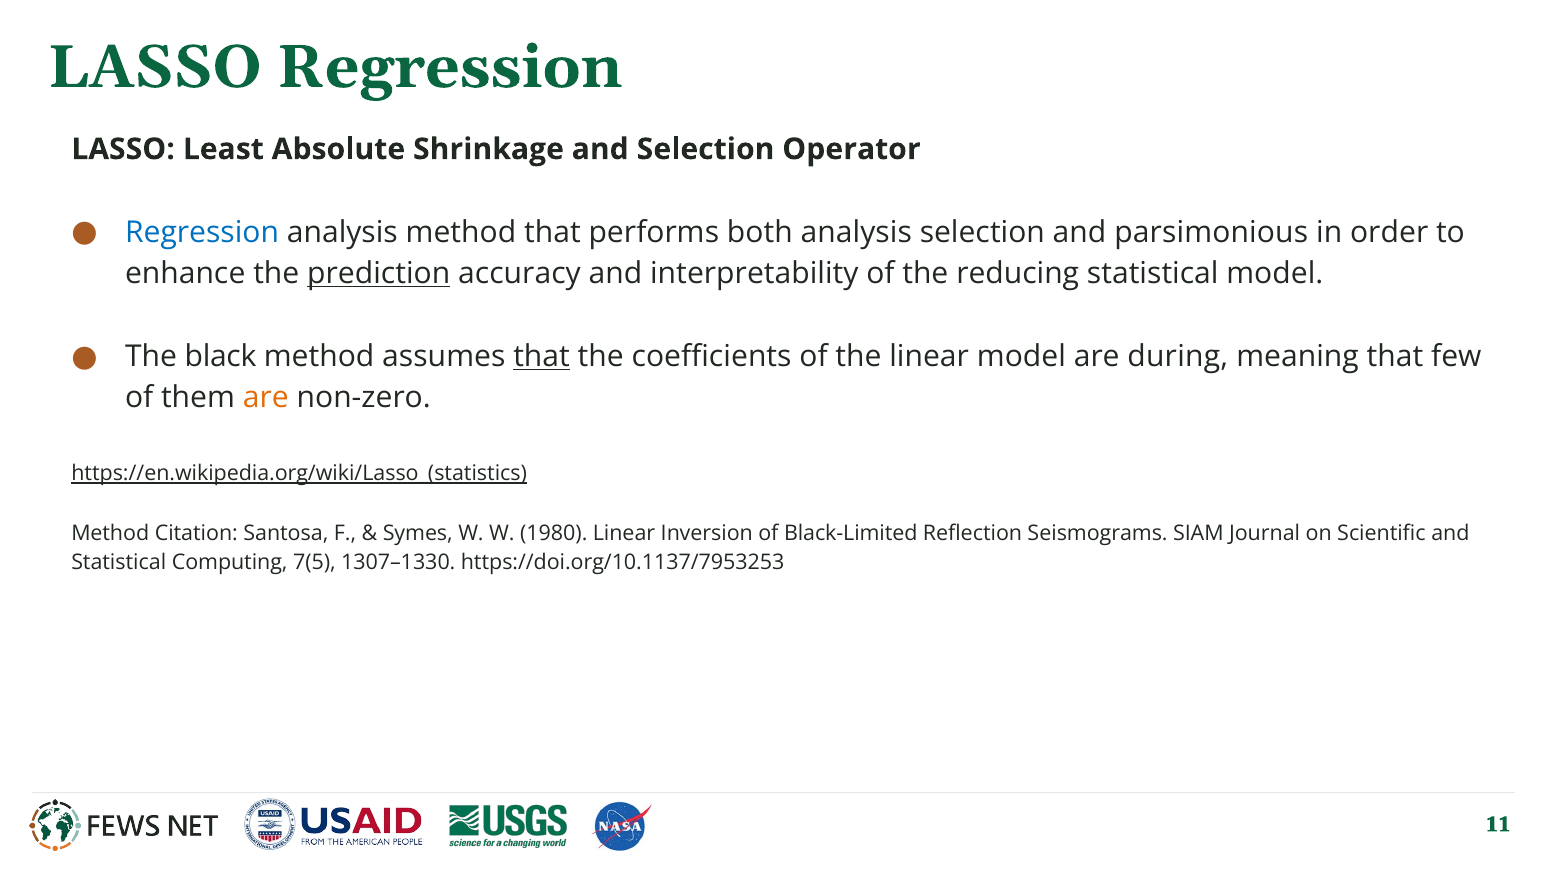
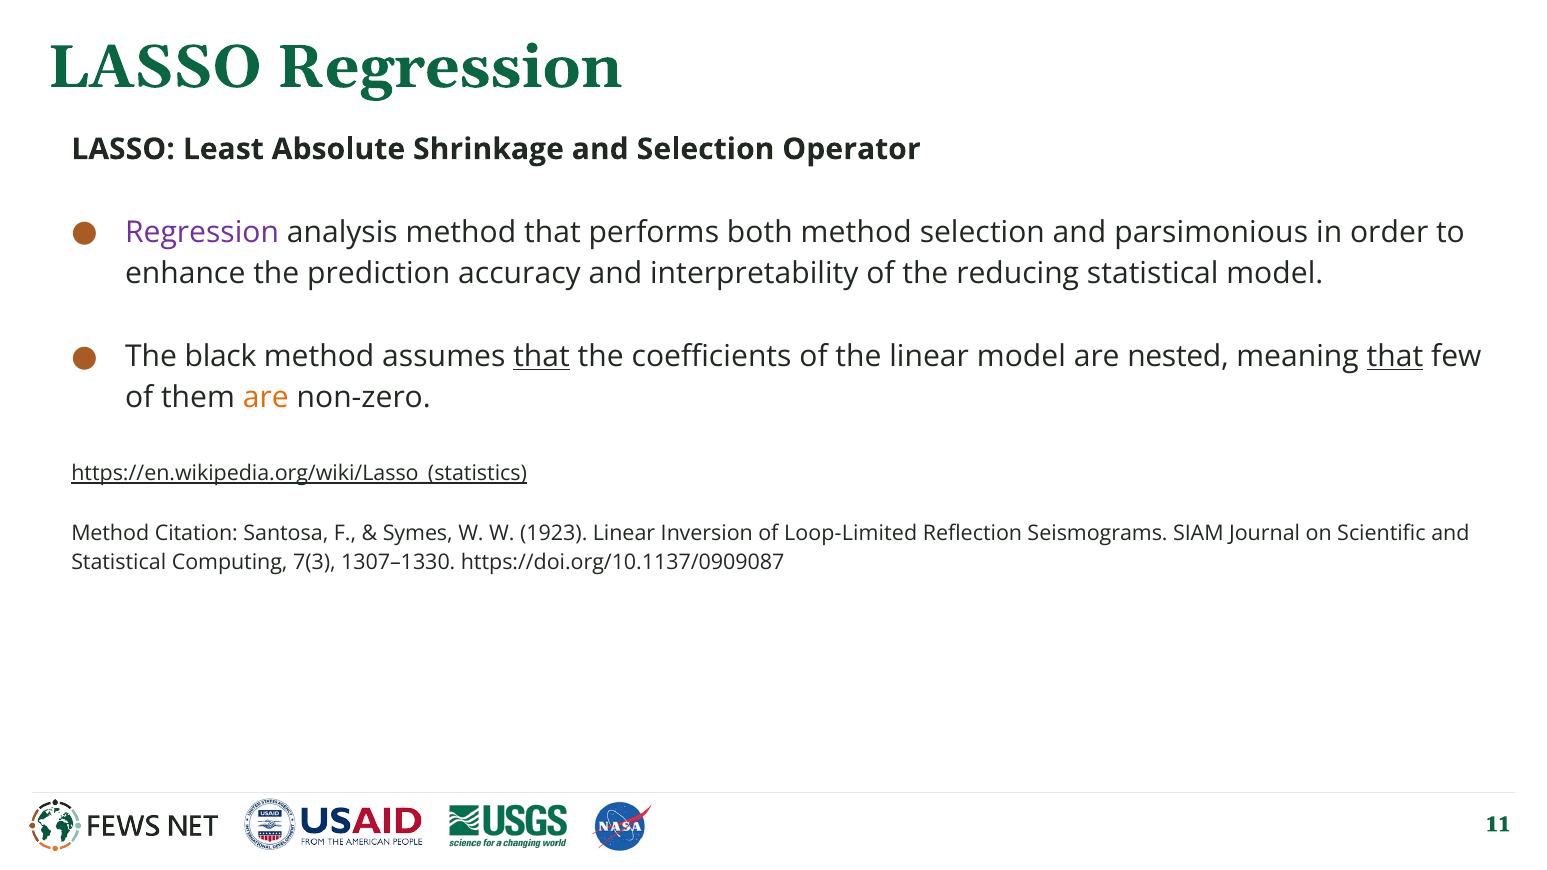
Regression at (202, 232) colour: blue -> purple
both analysis: analysis -> method
prediction underline: present -> none
during: during -> nested
that at (1395, 357) underline: none -> present
1980: 1980 -> 1923
Black-Limited: Black-Limited -> Loop-Limited
7(5: 7(5 -> 7(3
https://doi.org/10.1137/7953253: https://doi.org/10.1137/7953253 -> https://doi.org/10.1137/0909087
